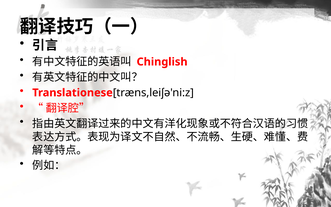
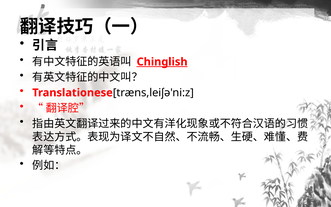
Chinglish underline: none -> present
